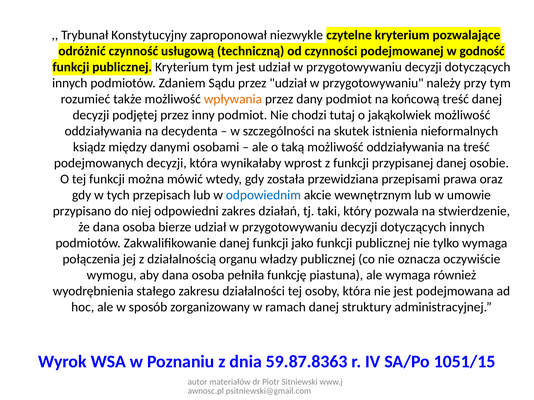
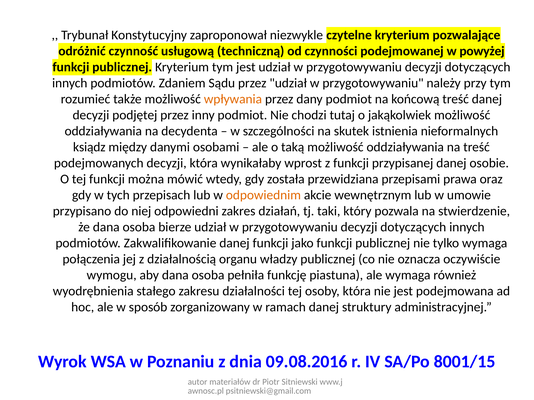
godność: godność -> powyżej
odpowiednim colour: blue -> orange
59.87.8363: 59.87.8363 -> 09.08.2016
1051/15: 1051/15 -> 8001/15
